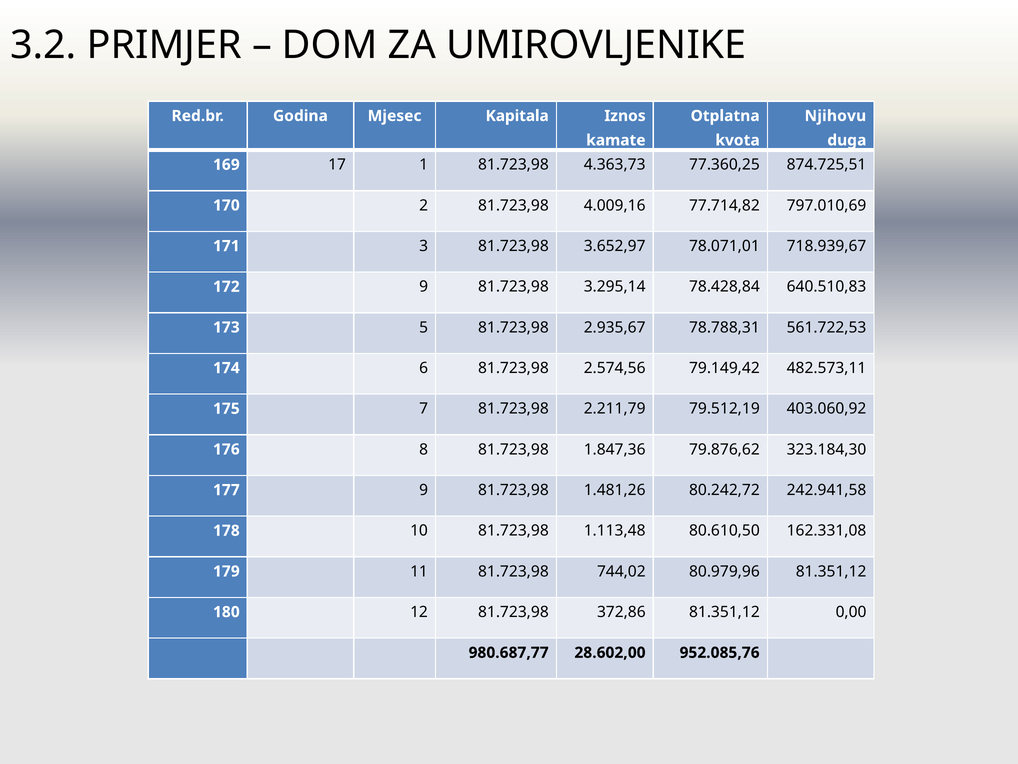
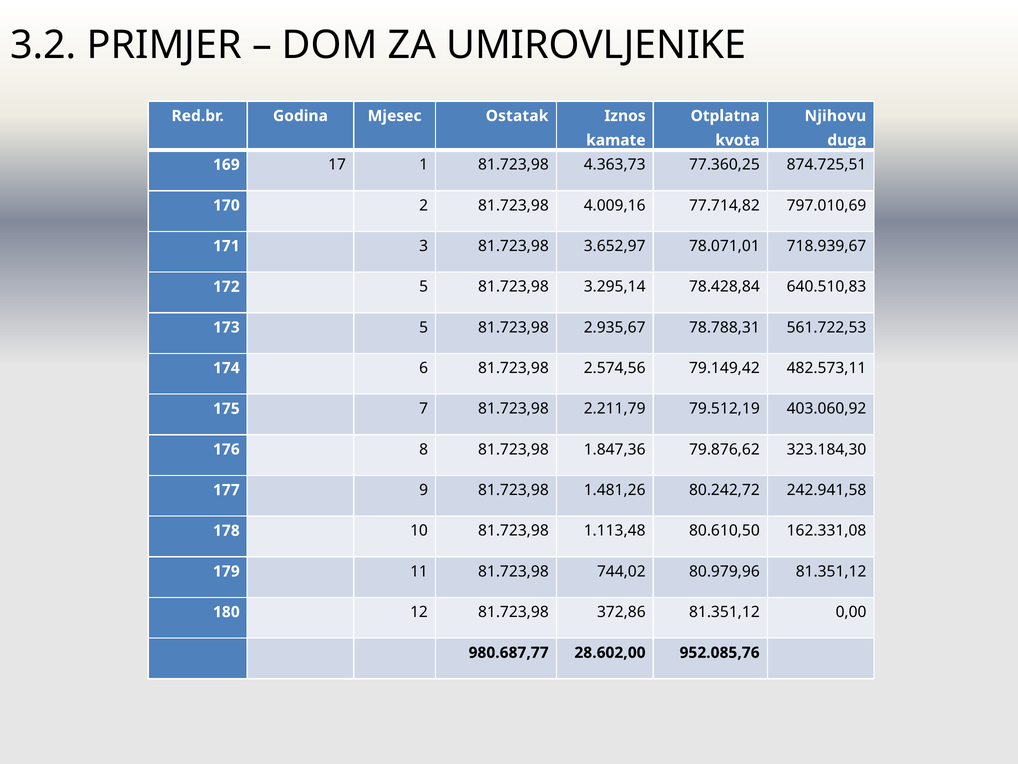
Kapitala: Kapitala -> Ostatak
172 9: 9 -> 5
